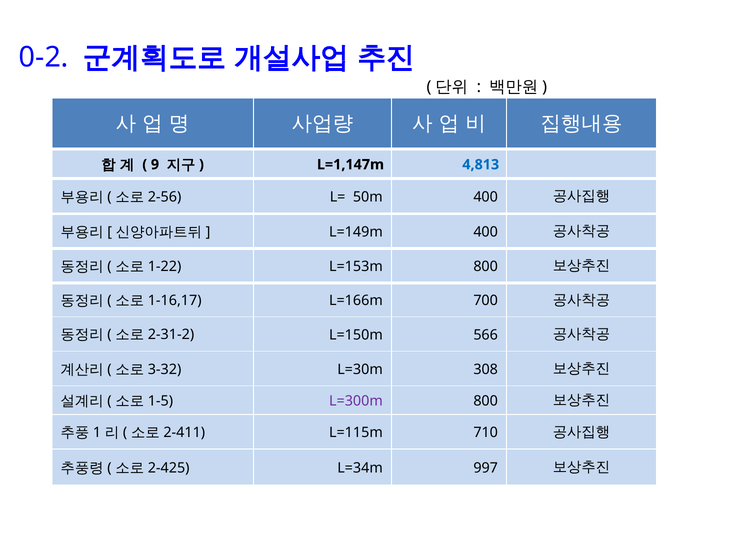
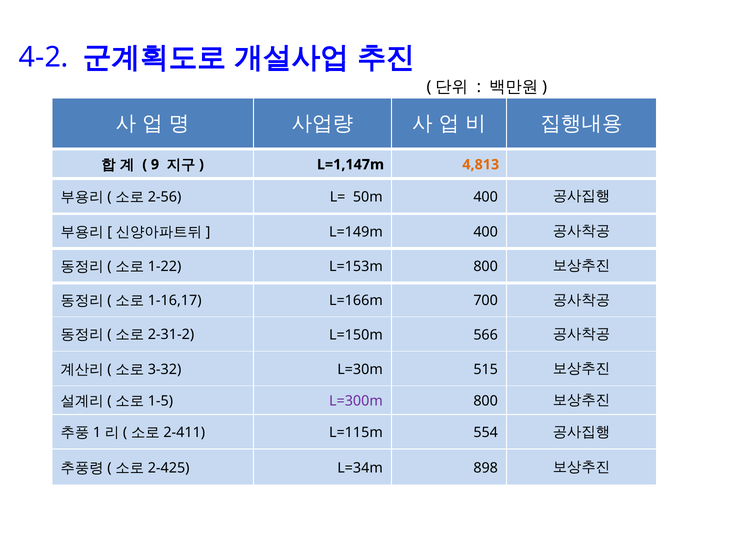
0-2: 0-2 -> 4-2
4,813 colour: blue -> orange
308: 308 -> 515
710: 710 -> 554
997: 997 -> 898
